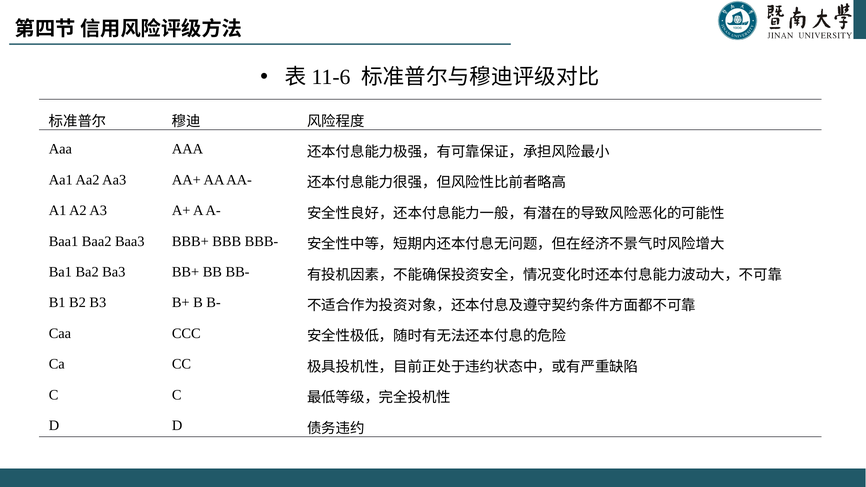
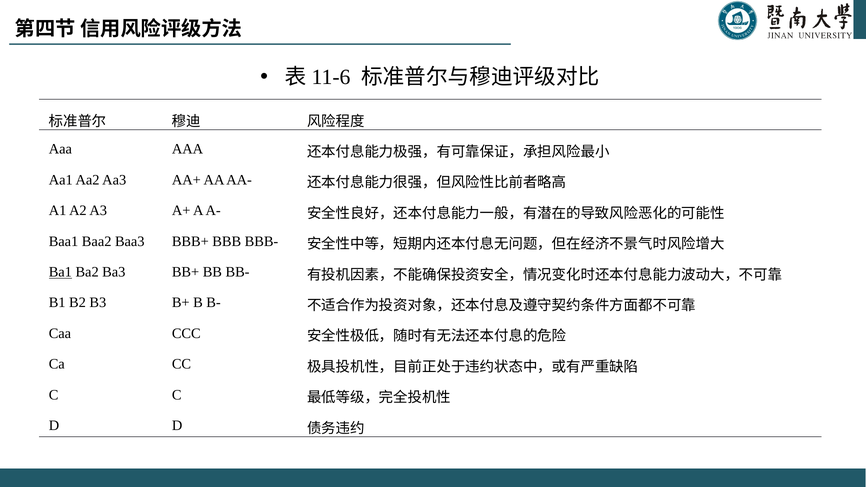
Ba1 underline: none -> present
